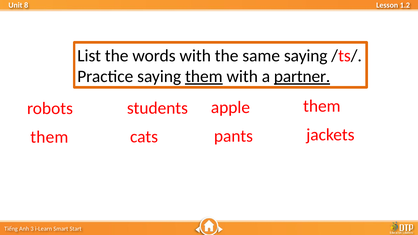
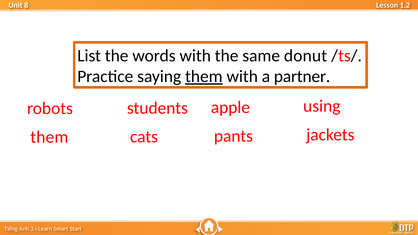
same saying: saying -> donut
partner underline: present -> none
them at (322, 106): them -> using
